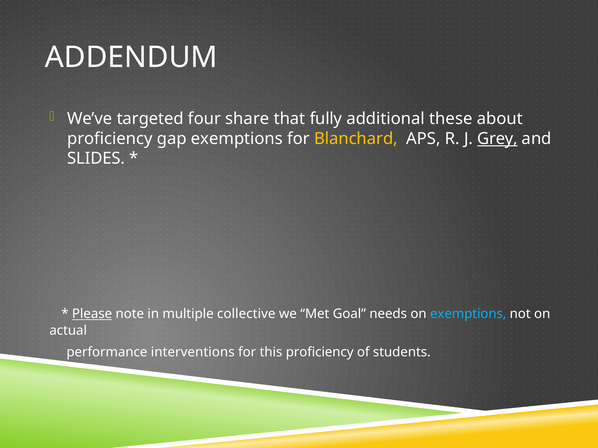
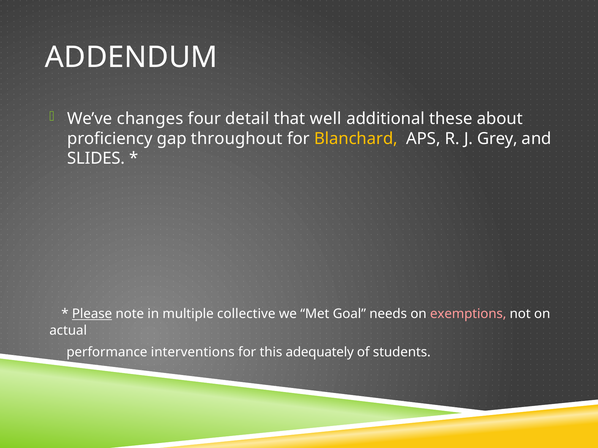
targeted: targeted -> changes
share: share -> detail
fully: fully -> well
gap exemptions: exemptions -> throughout
Grey underline: present -> none
exemptions at (468, 314) colour: light blue -> pink
this proficiency: proficiency -> adequately
